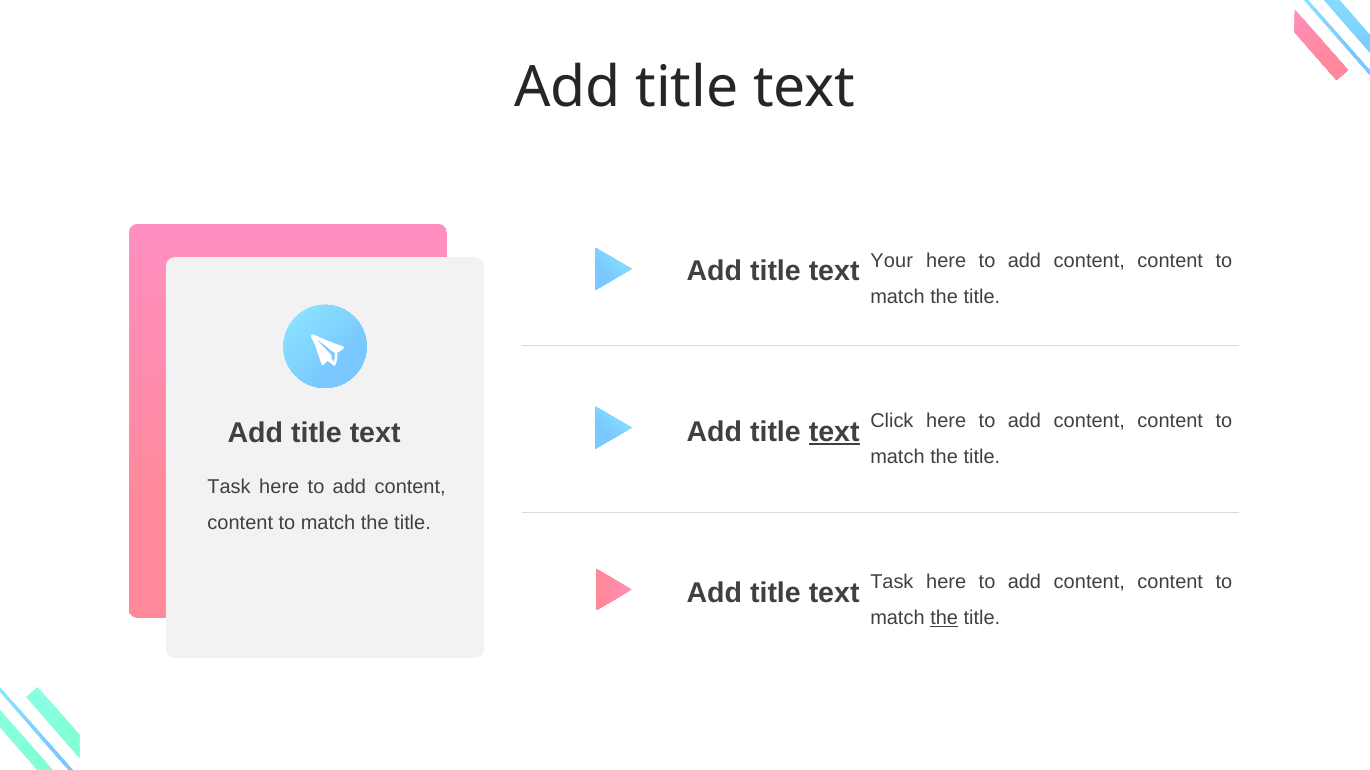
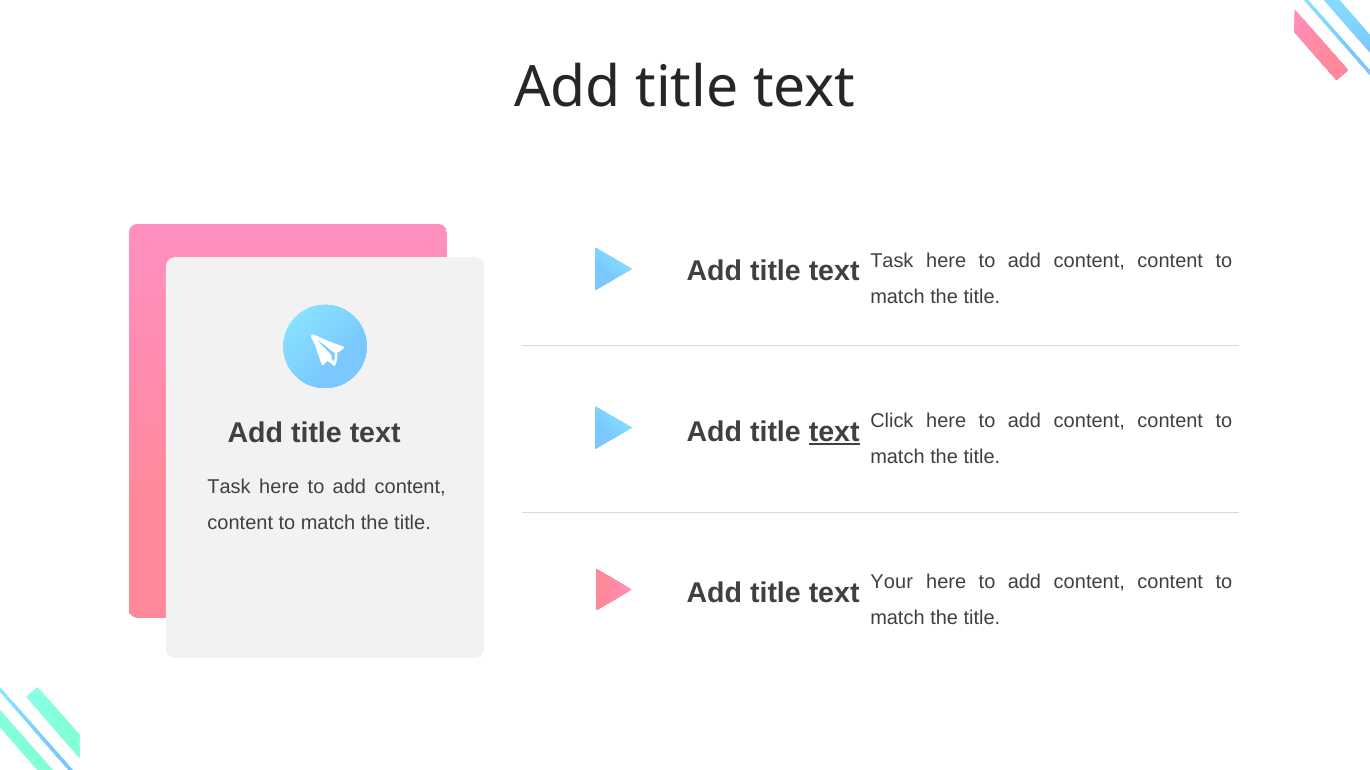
Your at (892, 261): Your -> Task
Task at (892, 582): Task -> Your
the at (944, 618) underline: present -> none
